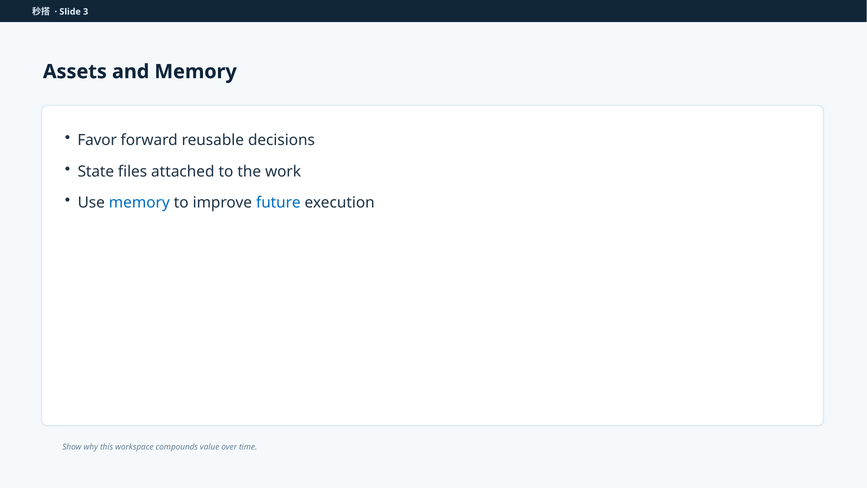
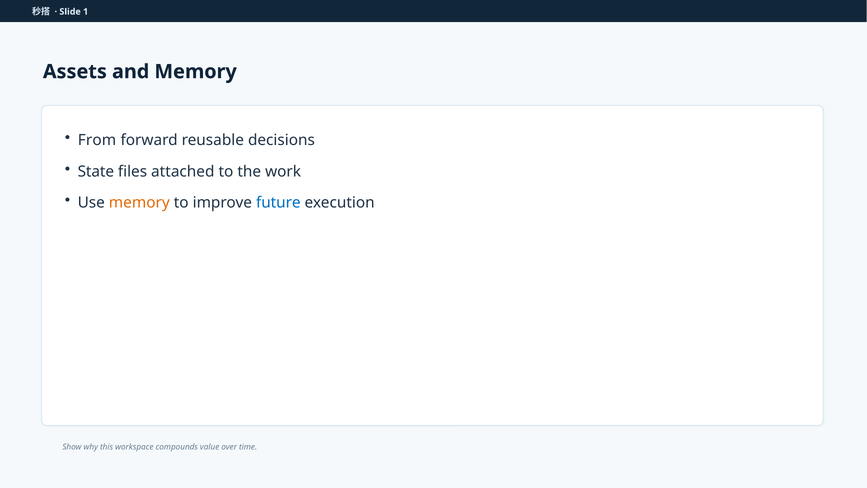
3: 3 -> 1
Favor: Favor -> From
memory at (139, 202) colour: blue -> orange
